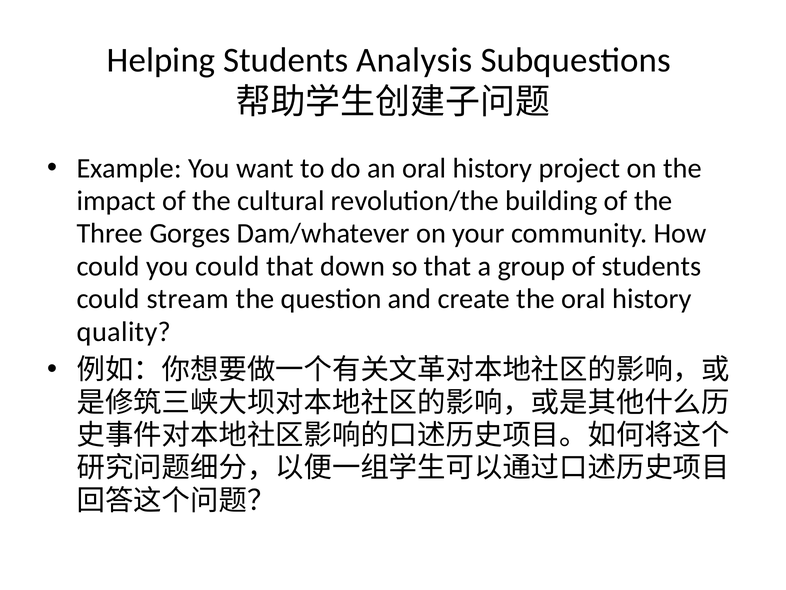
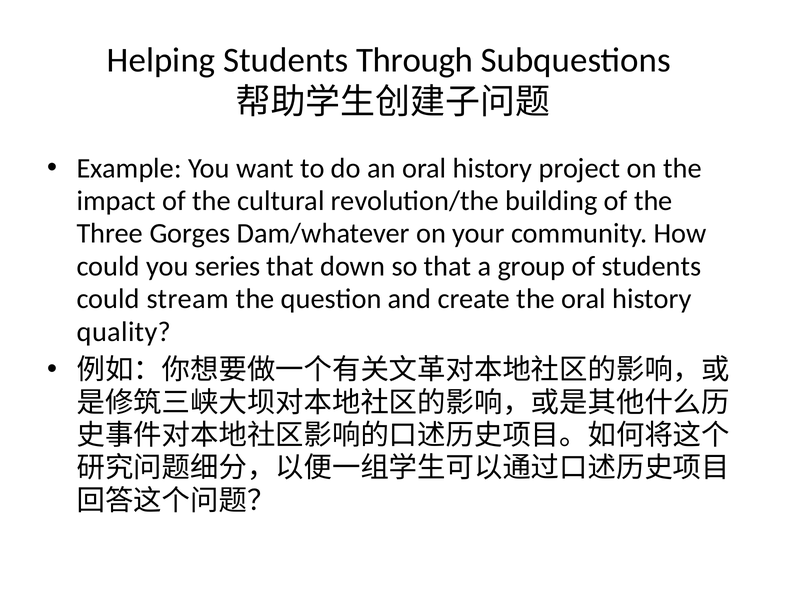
Analysis: Analysis -> Through
you could: could -> series
